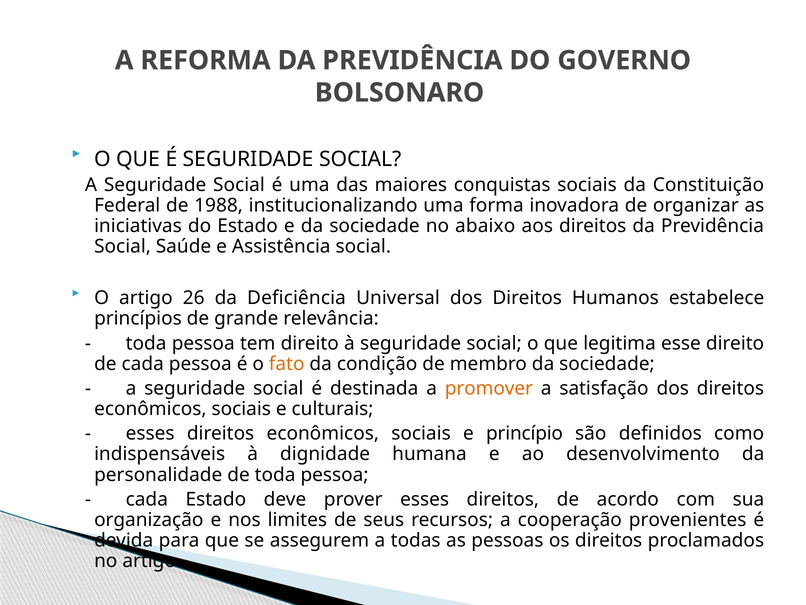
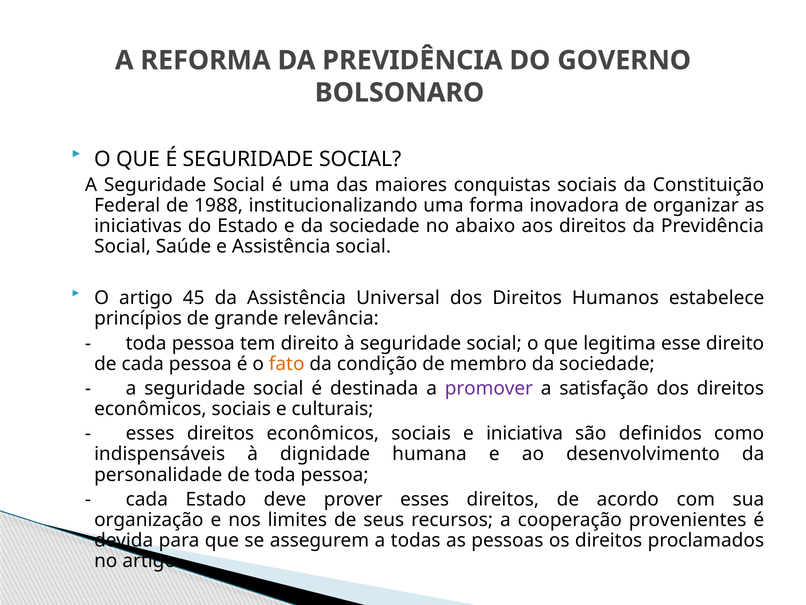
26: 26 -> 45
da Deficiência: Deficiência -> Assistência
promover colour: orange -> purple
princípio: princípio -> iniciativa
